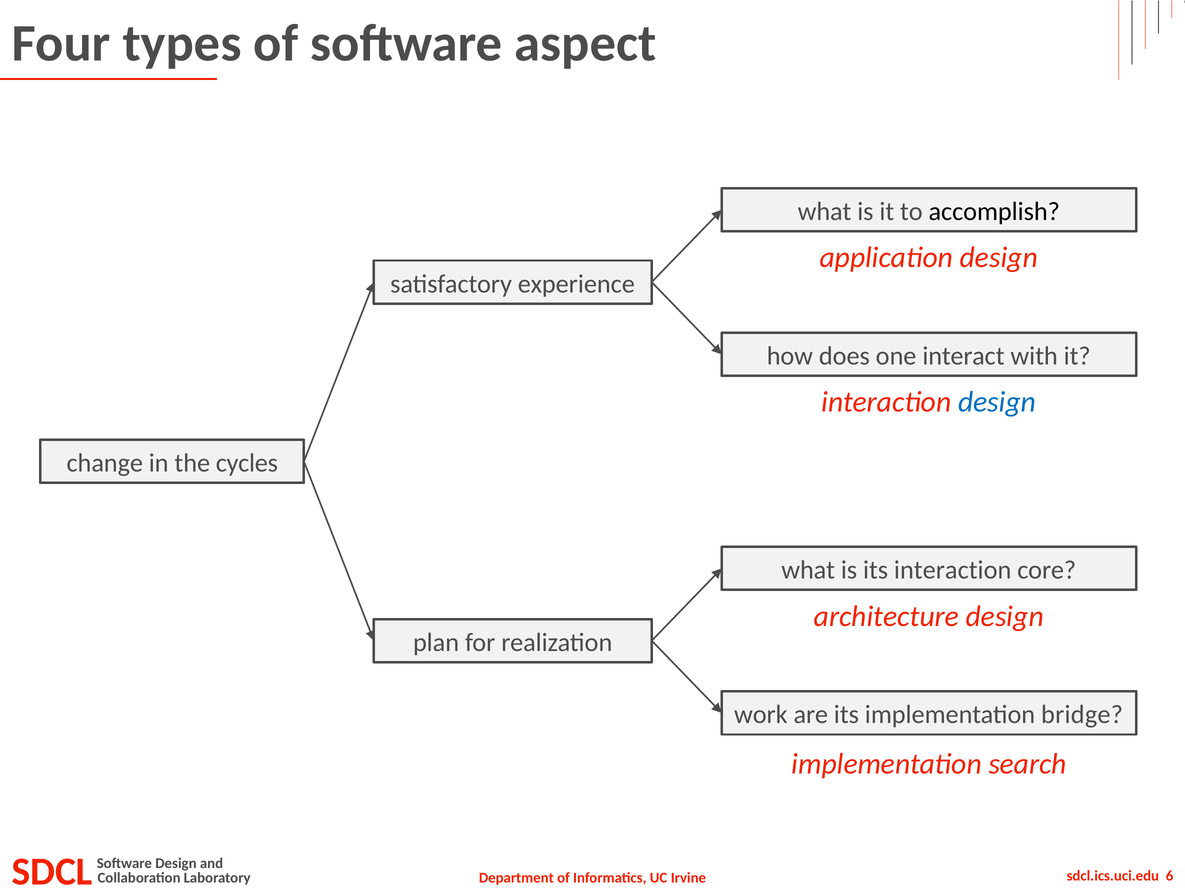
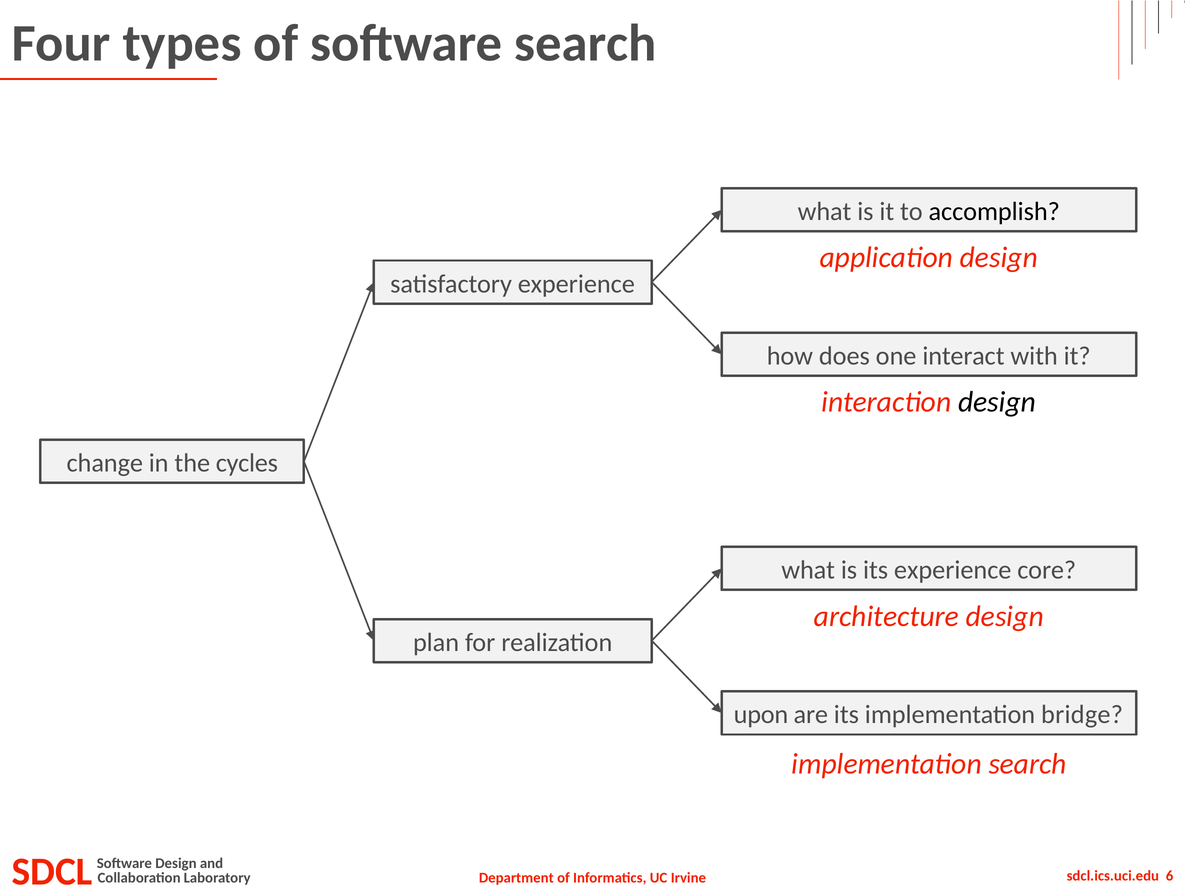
software aspect: aspect -> search
design at (997, 402) colour: blue -> black
its interaction: interaction -> experience
work: work -> upon
